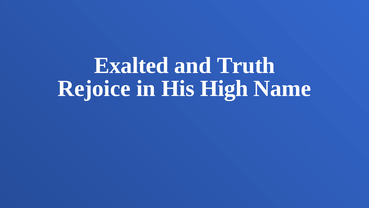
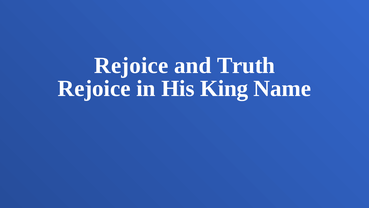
Exalted at (131, 65): Exalted -> Rejoice
High: High -> King
